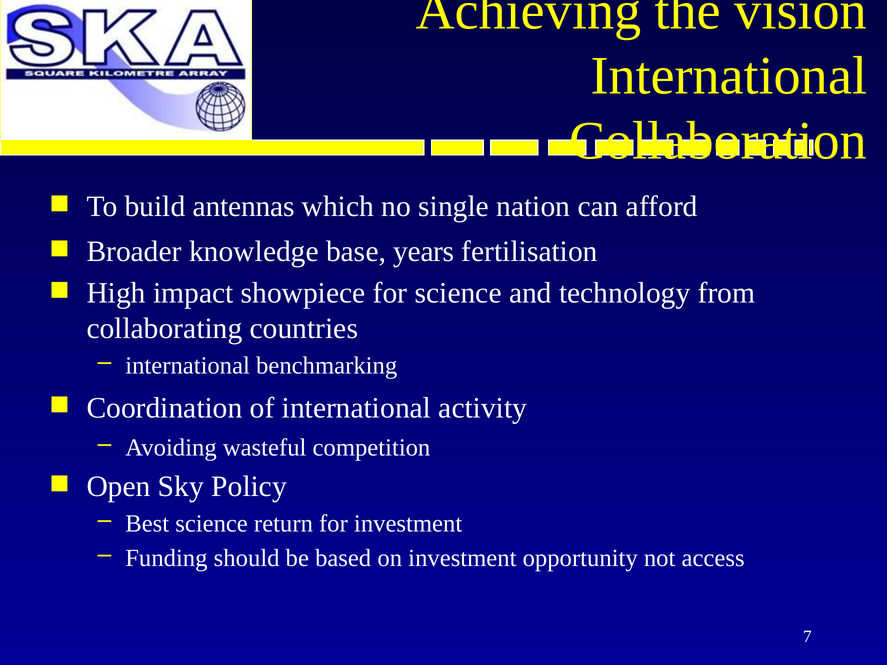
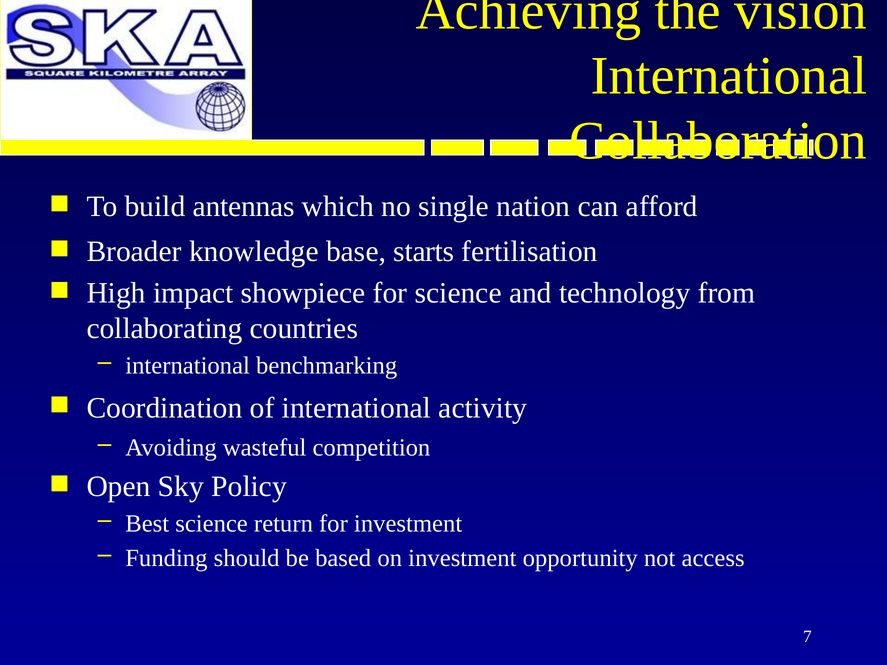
years: years -> starts
